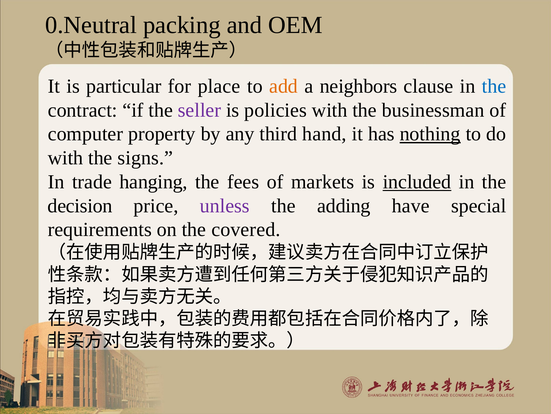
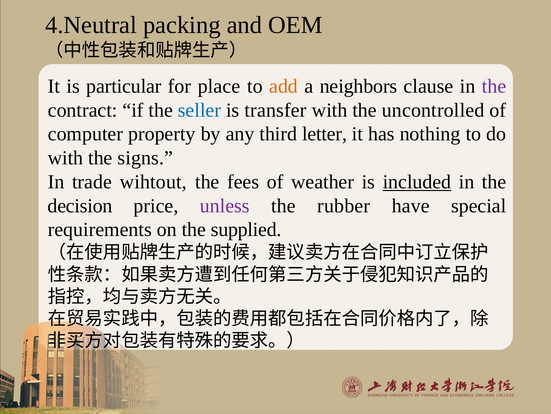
0.Neutral: 0.Neutral -> 4.Neutral
the at (494, 86) colour: blue -> purple
seller colour: purple -> blue
policies: policies -> transfer
businessman: businessman -> uncontrolled
hand: hand -> letter
nothing underline: present -> none
hanging: hanging -> wihtout
markets: markets -> weather
adding: adding -> rubber
covered: covered -> supplied
